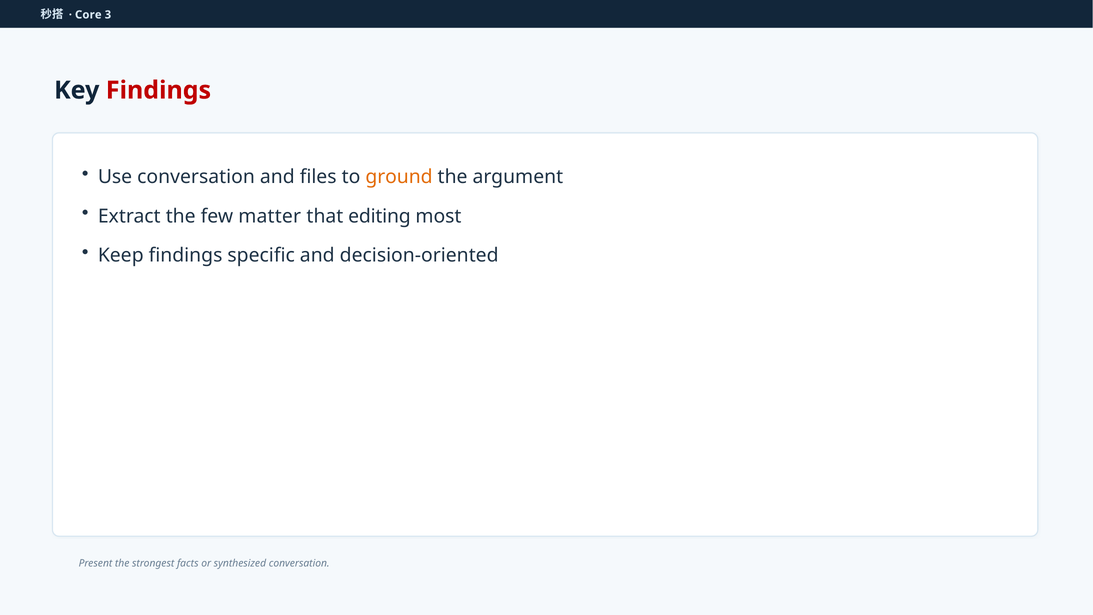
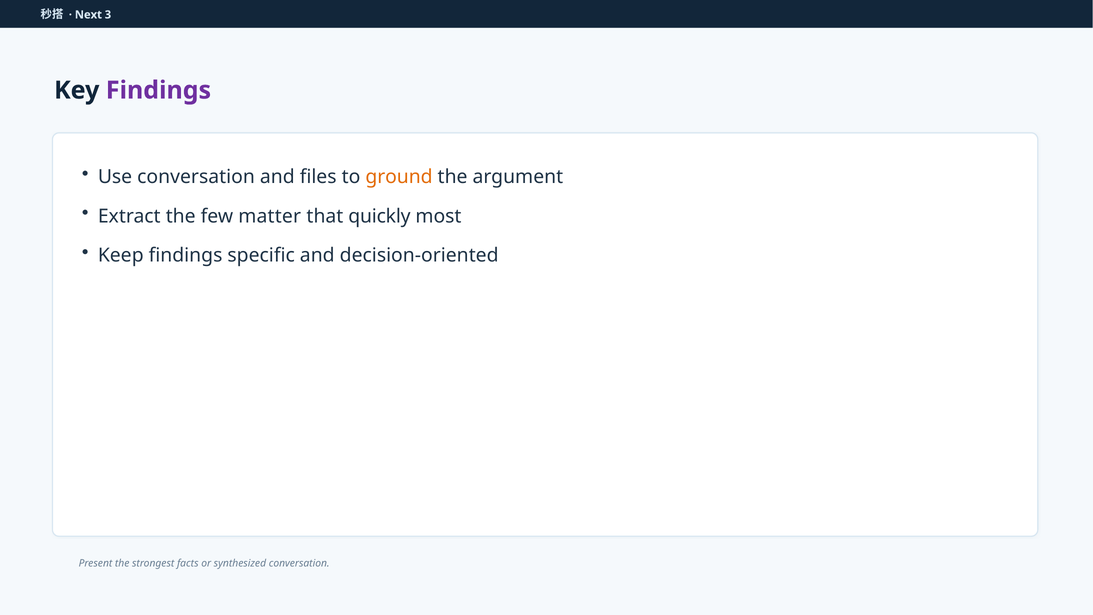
Core: Core -> Next
Findings at (158, 90) colour: red -> purple
editing: editing -> quickly
